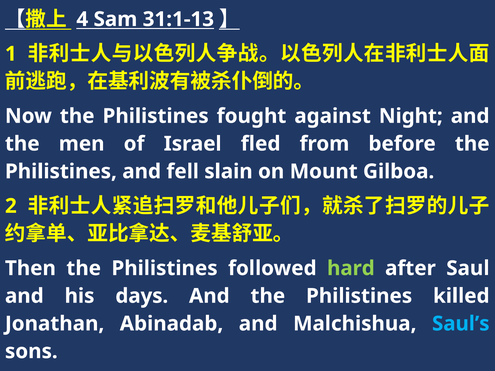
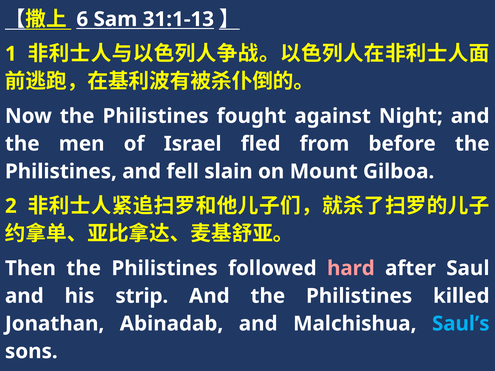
4: 4 -> 6
hard colour: light green -> pink
days: days -> strip
